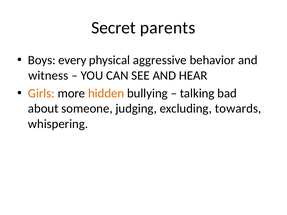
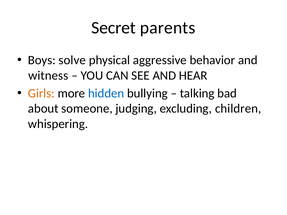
every: every -> solve
hidden colour: orange -> blue
towards: towards -> children
